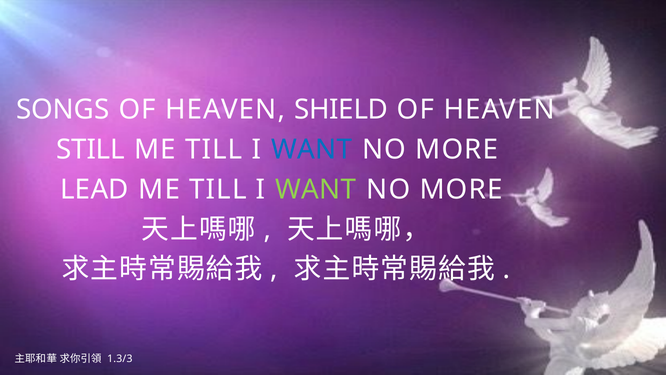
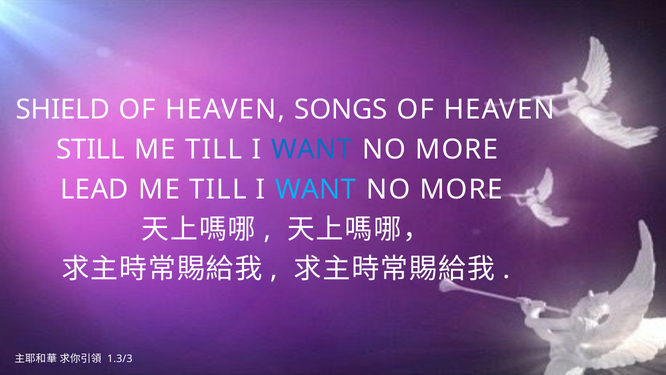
SONGS: SONGS -> SHIELD
SHIELD: SHIELD -> SONGS
WANT at (316, 189) colour: light green -> light blue
